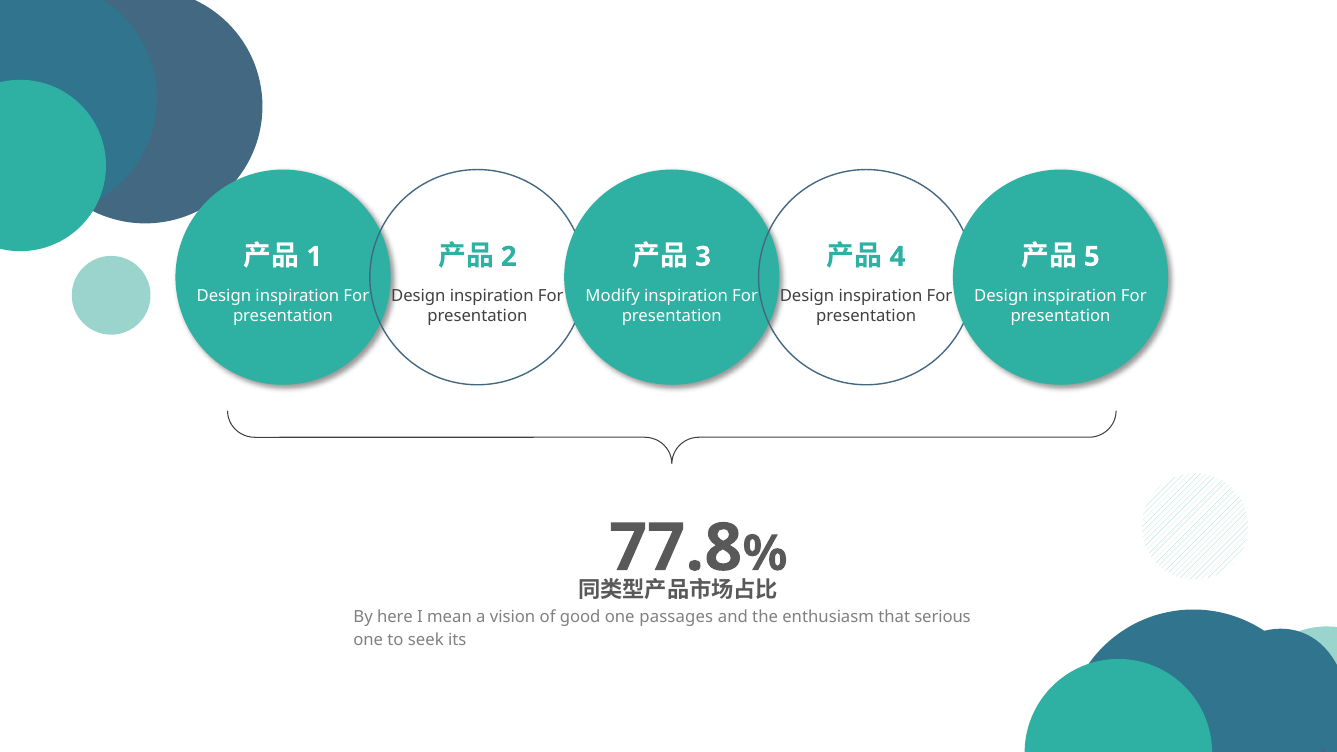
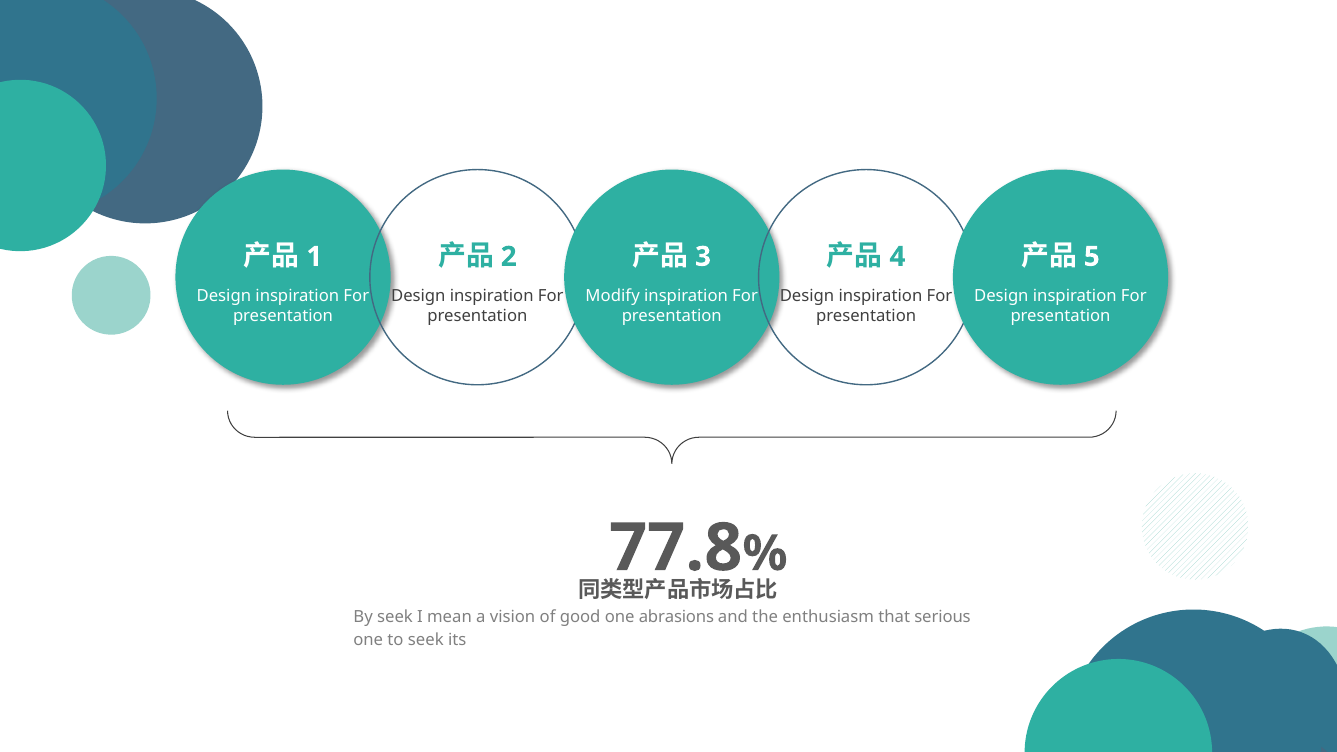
By here: here -> seek
passages: passages -> abrasions
